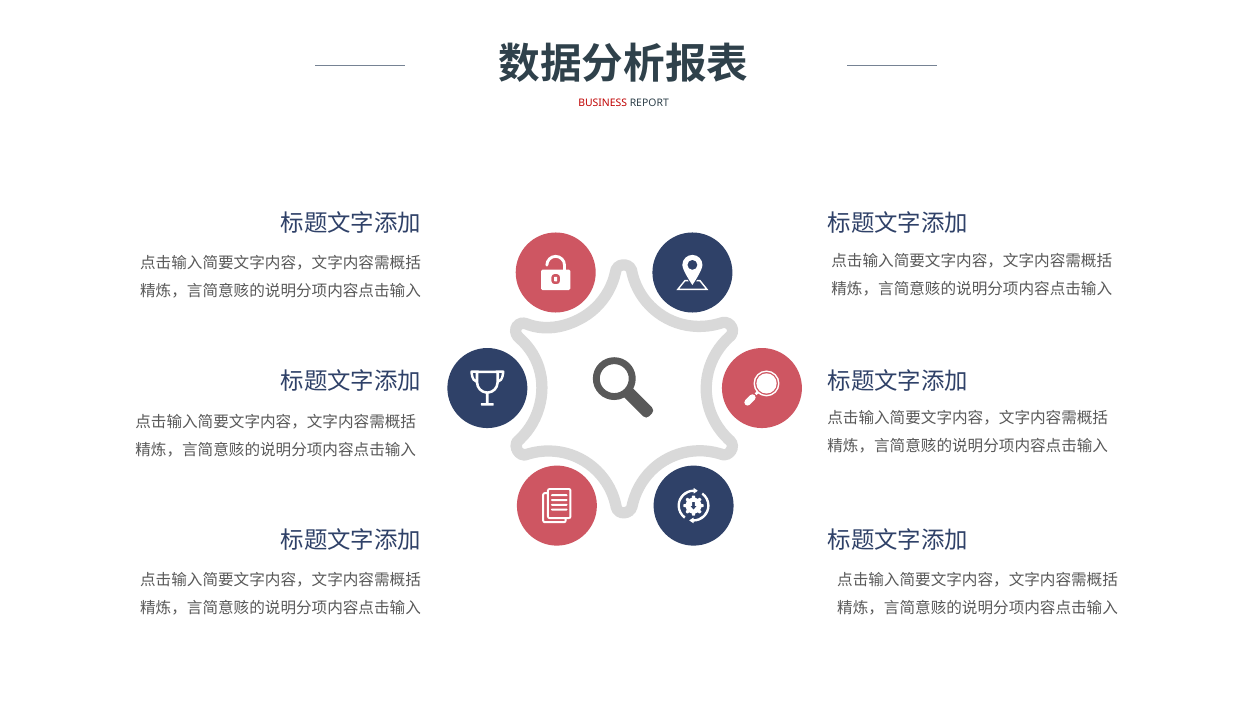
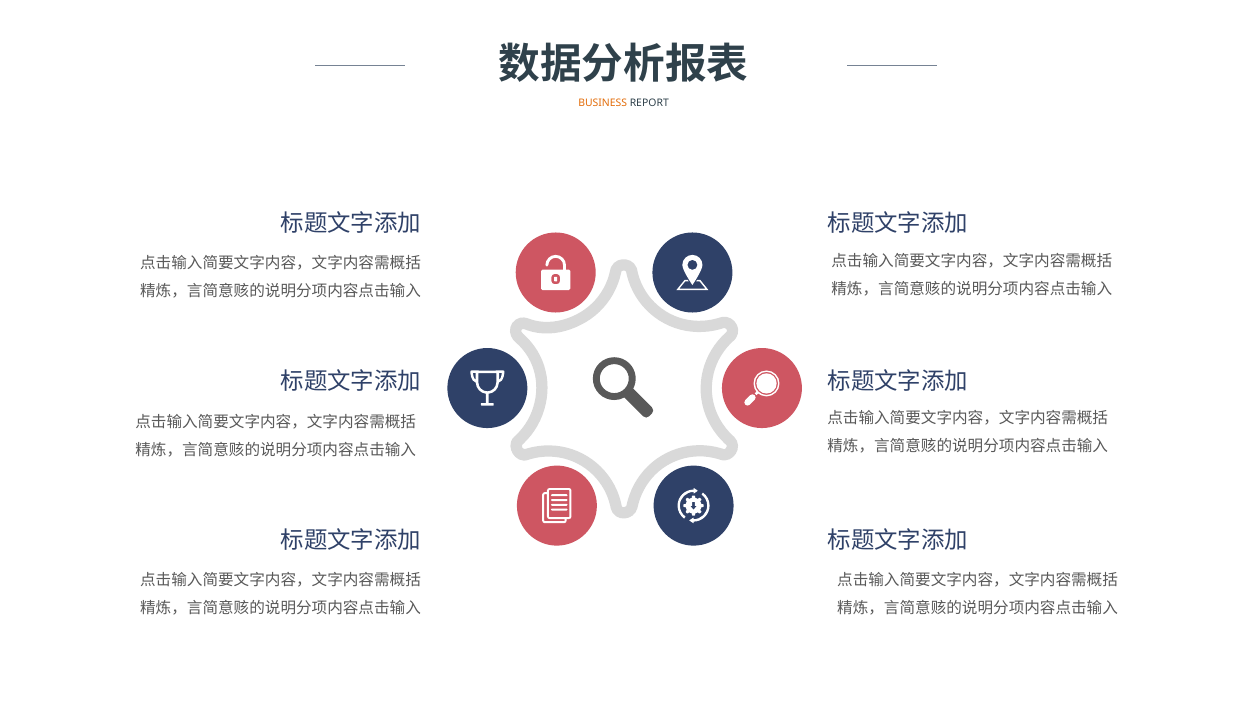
BUSINESS colour: red -> orange
